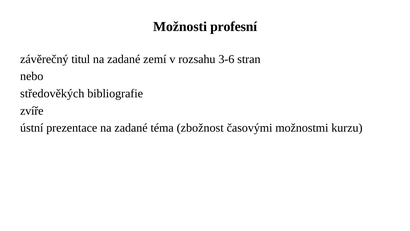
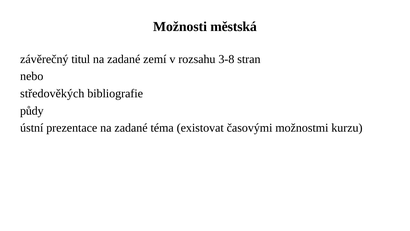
profesní: profesní -> městská
3-6: 3-6 -> 3-8
zvíře: zvíře -> půdy
zbožnost: zbožnost -> existovat
